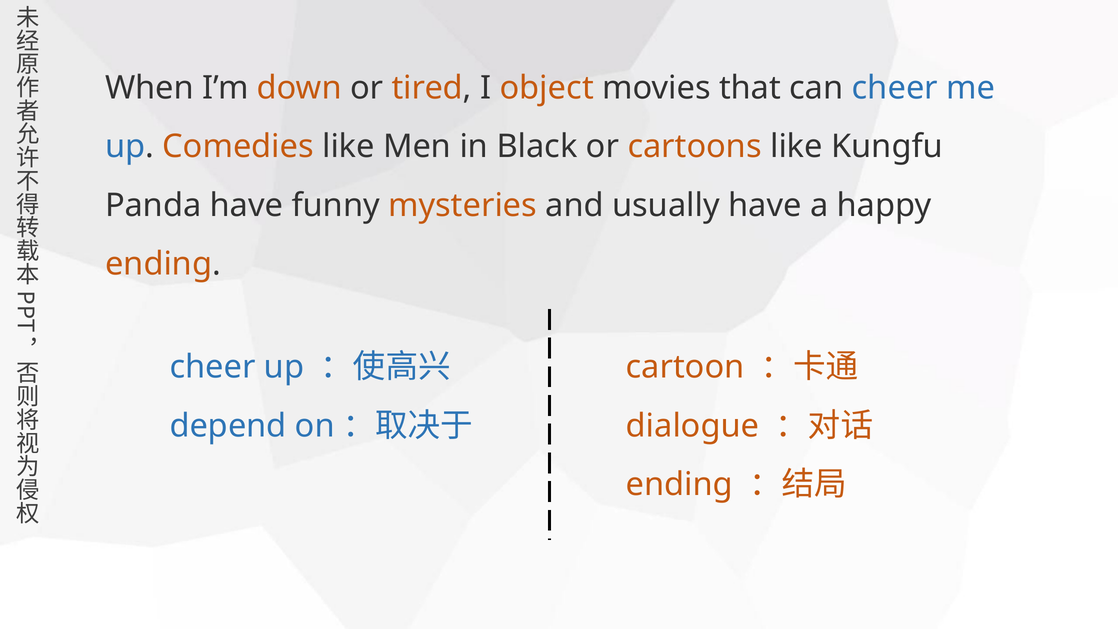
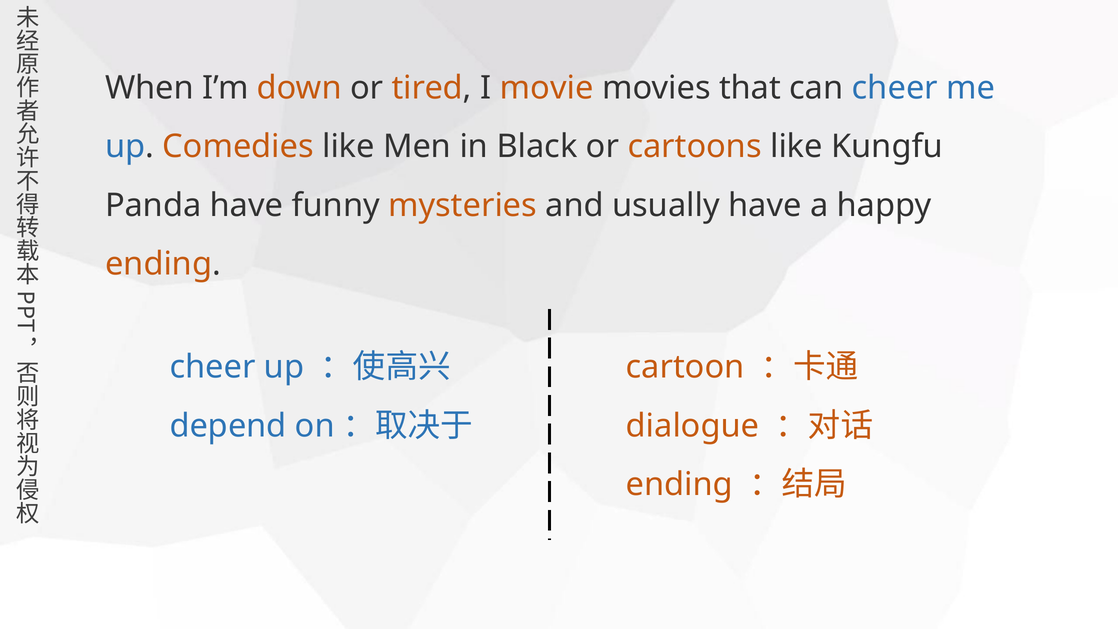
object: object -> movie
